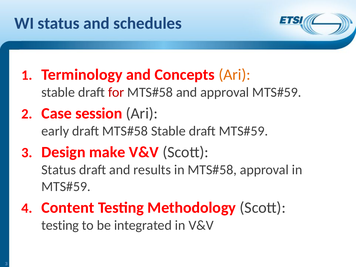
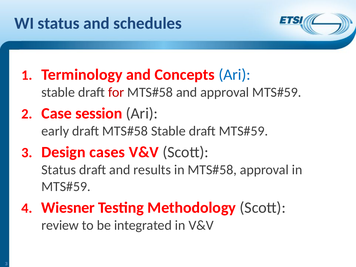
Ari at (235, 75) colour: orange -> blue
make: make -> cases
Content: Content -> Wiesner
testing at (60, 225): testing -> review
